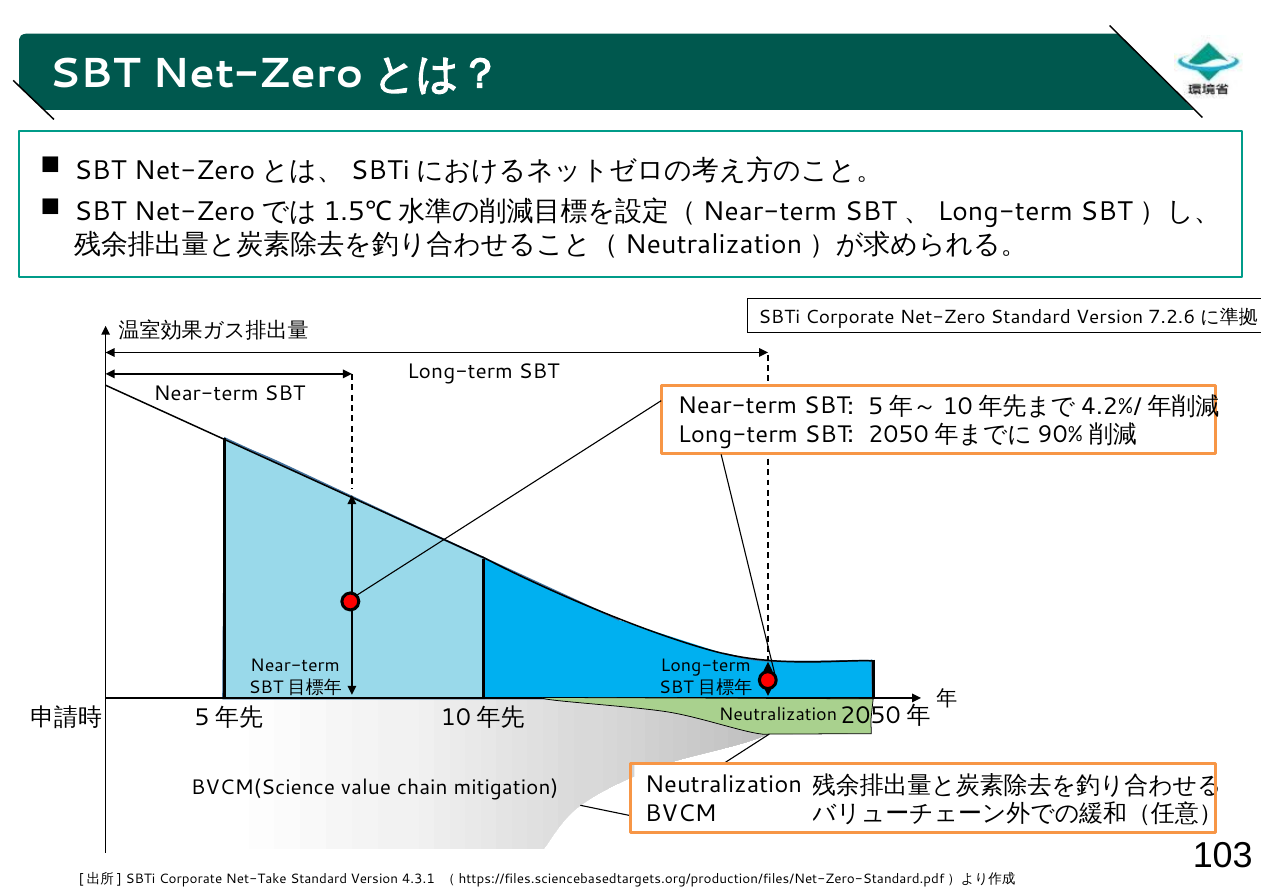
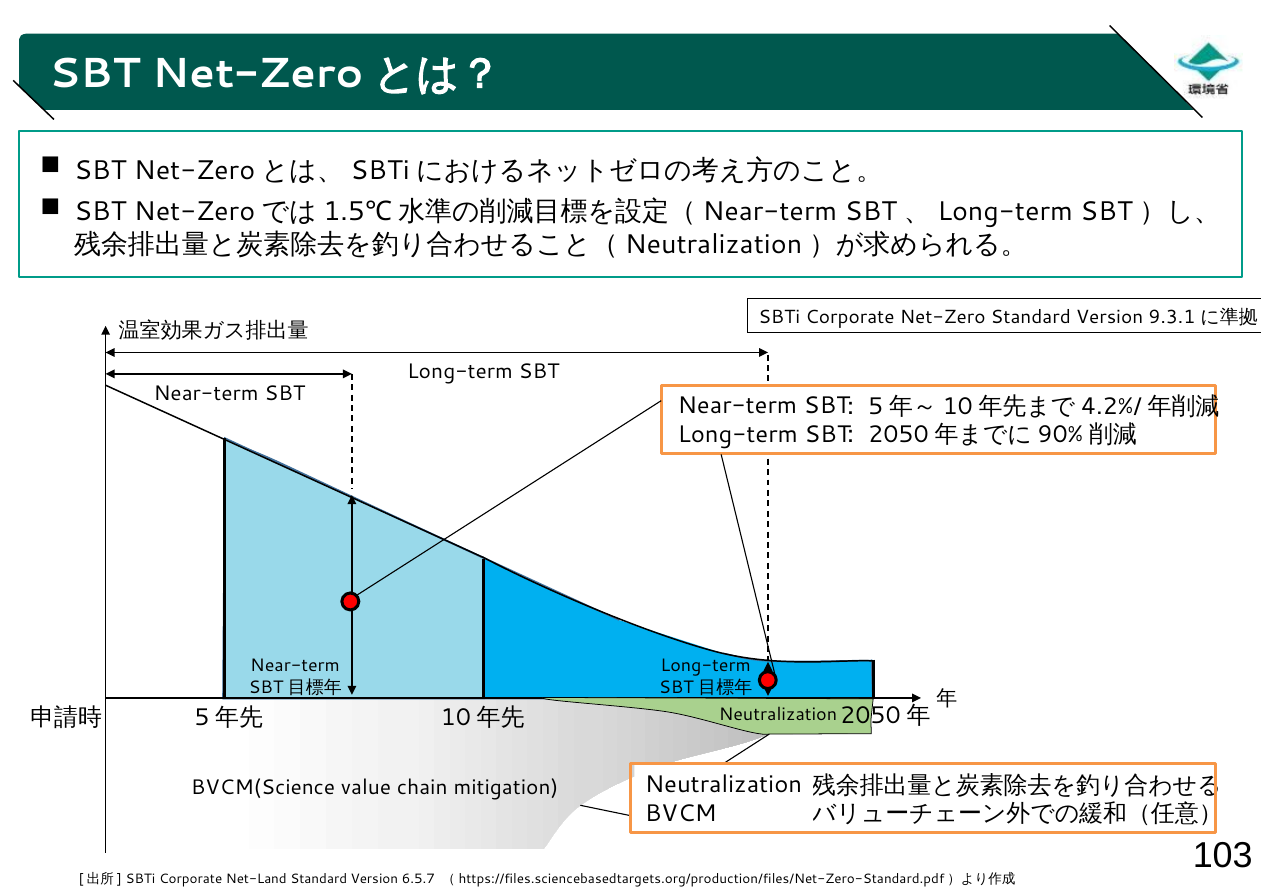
7.2.6: 7.2.6 -> 9.3.1
Net-Take: Net-Take -> Net-Land
4.3.1: 4.3.1 -> 6.5.7
